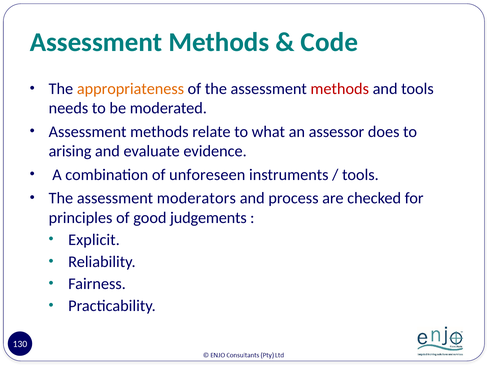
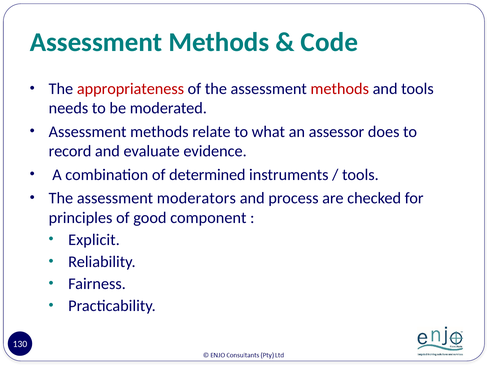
appropriateness colour: orange -> red
arising: arising -> record
unforeseen: unforeseen -> determined
judgements: judgements -> component
